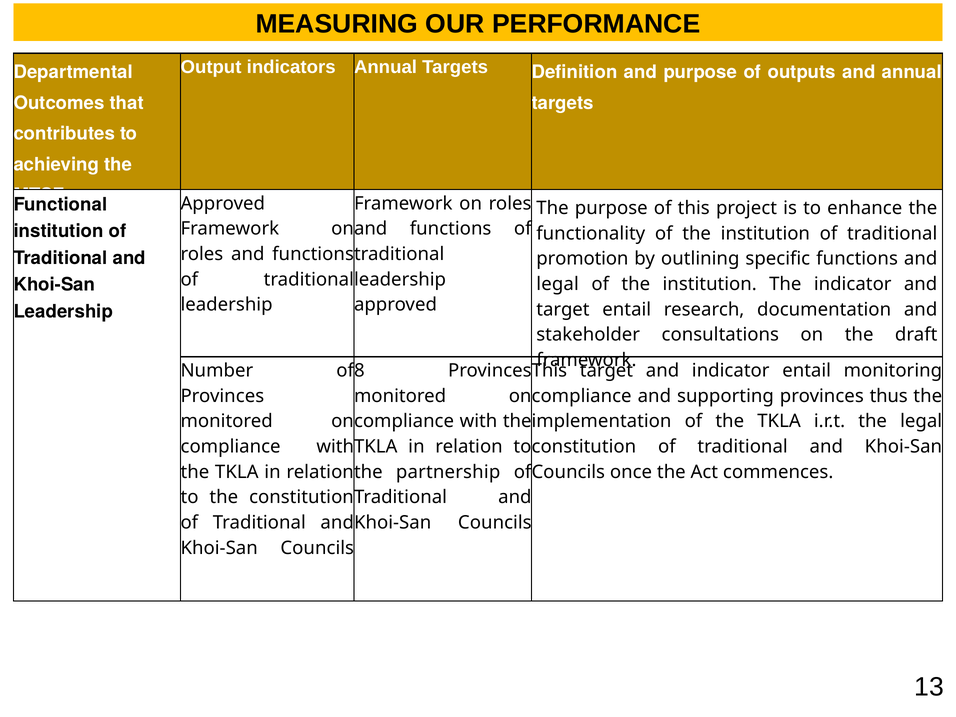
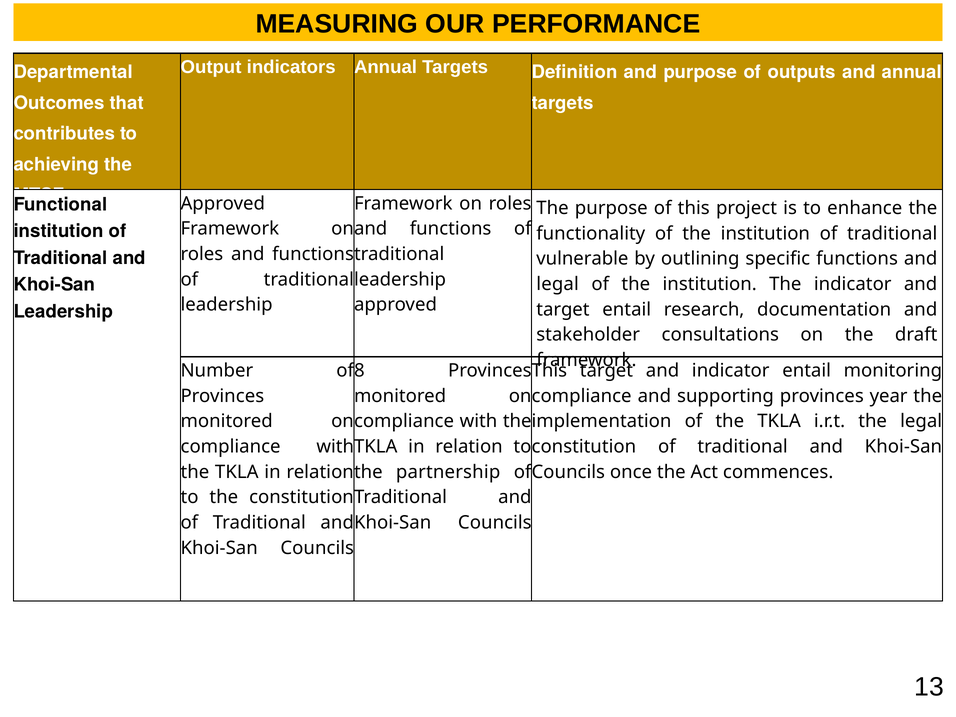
promotion: promotion -> vulnerable
thus: thus -> year
